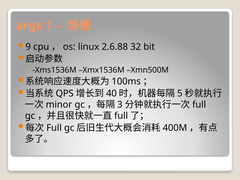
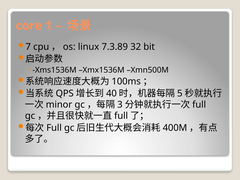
args: args -> core
9: 9 -> 7
2.6.88: 2.6.88 -> 7.3.89
